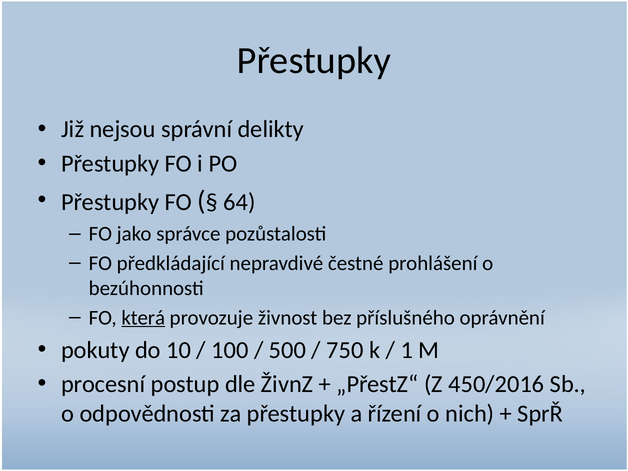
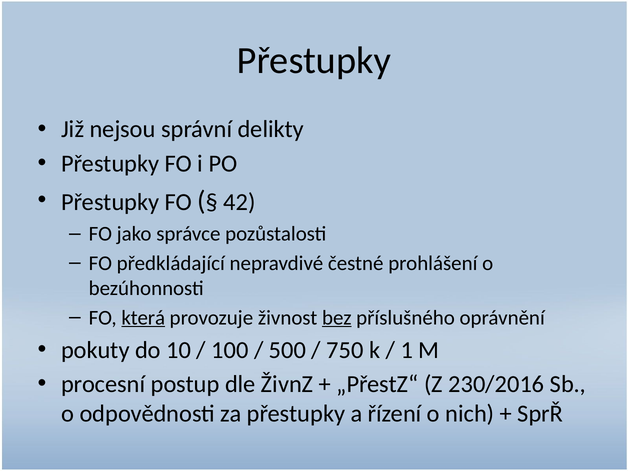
64: 64 -> 42
bez underline: none -> present
450/2016: 450/2016 -> 230/2016
